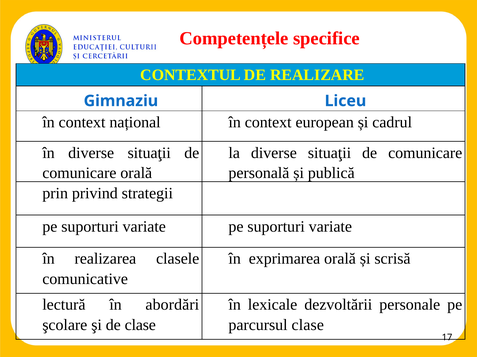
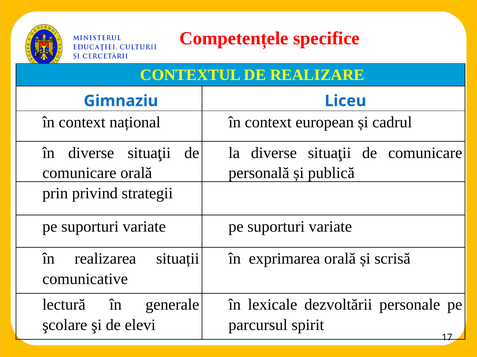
clasele: clasele -> situații
abordări: abordări -> generale
de clase: clase -> elevi
parcursul clase: clase -> spirit
